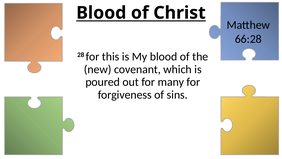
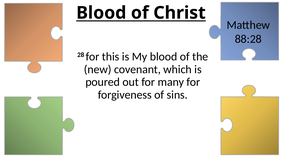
66:28: 66:28 -> 88:28
